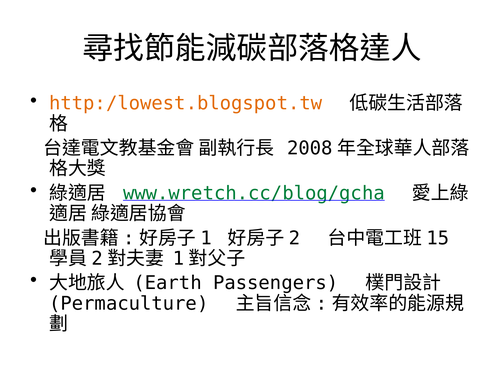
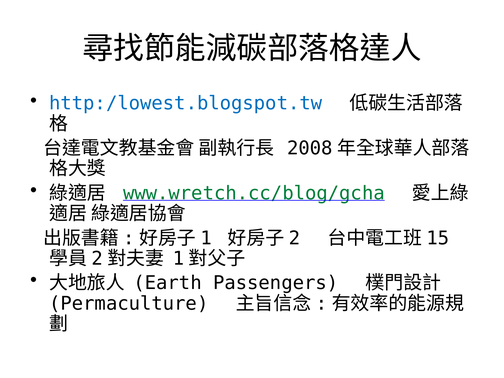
http:/lowest.blogspot.tw colour: orange -> blue
